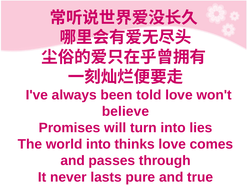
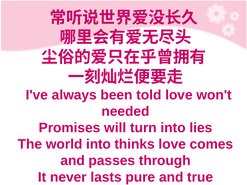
believe: believe -> needed
